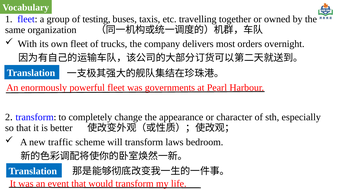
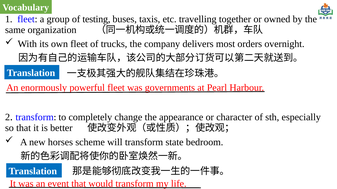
traffic: traffic -> horses
laws: laws -> state
